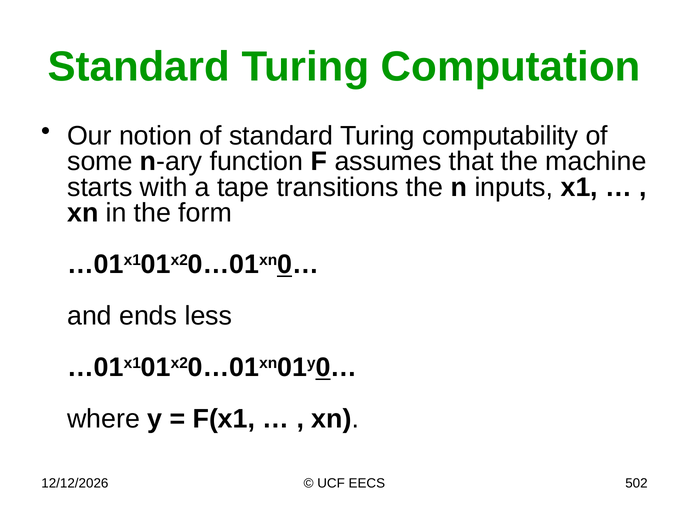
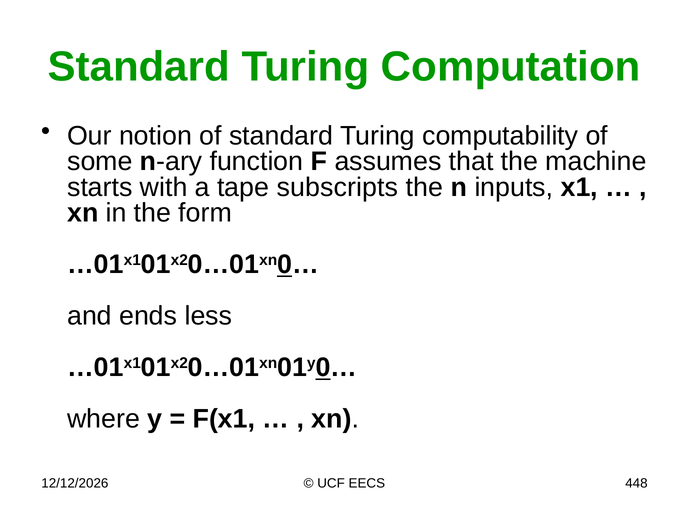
transitions: transitions -> subscripts
502: 502 -> 448
